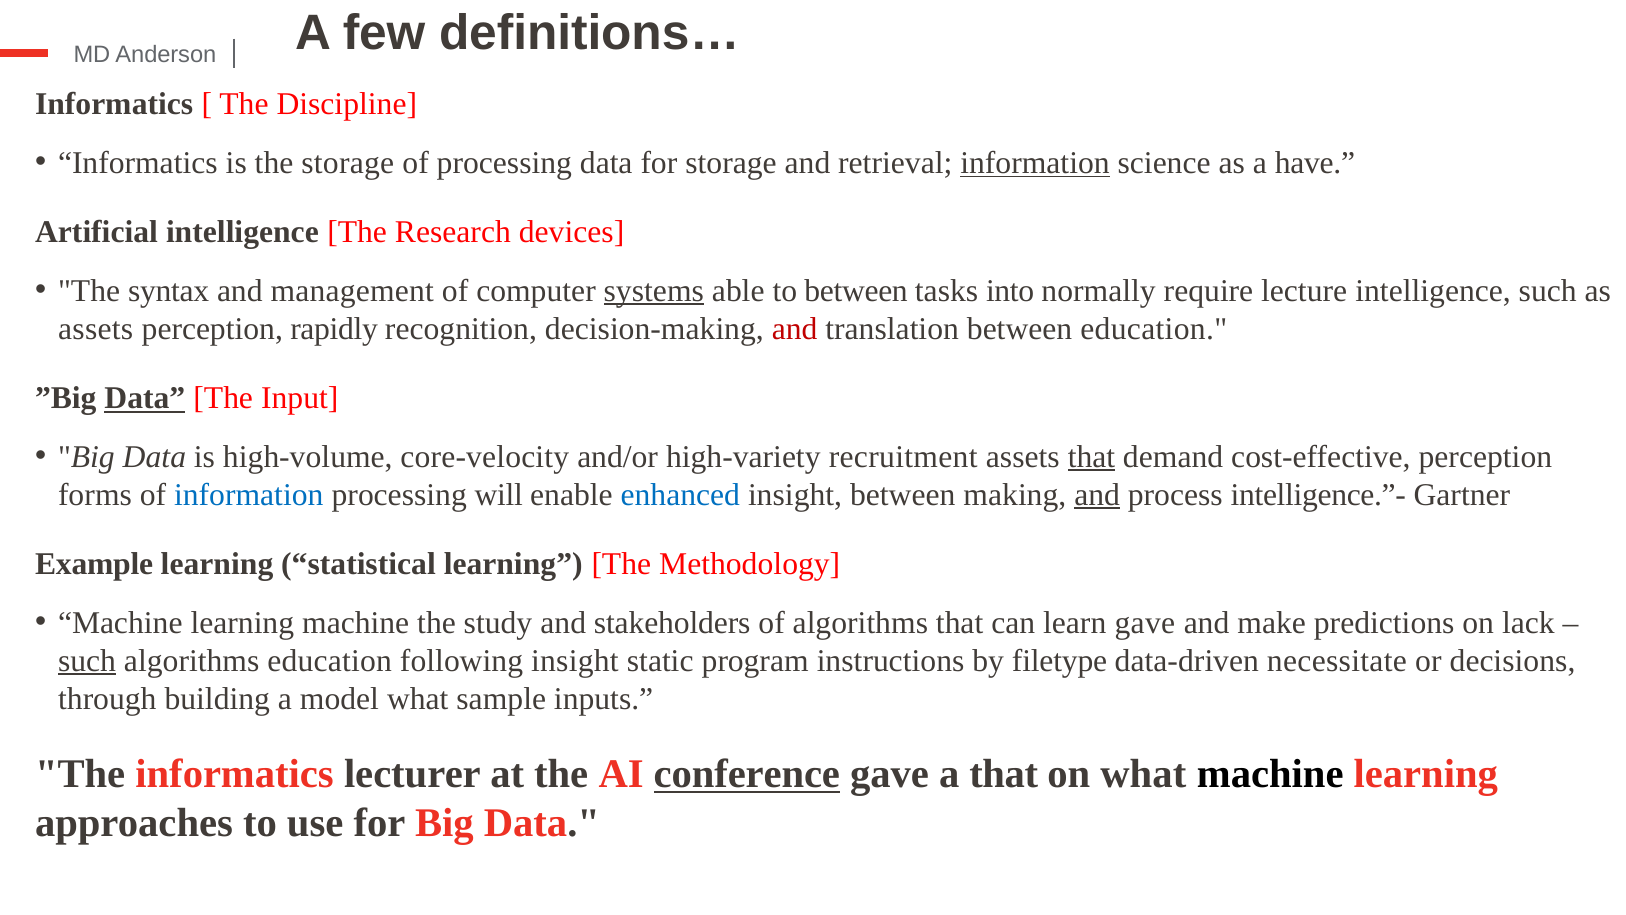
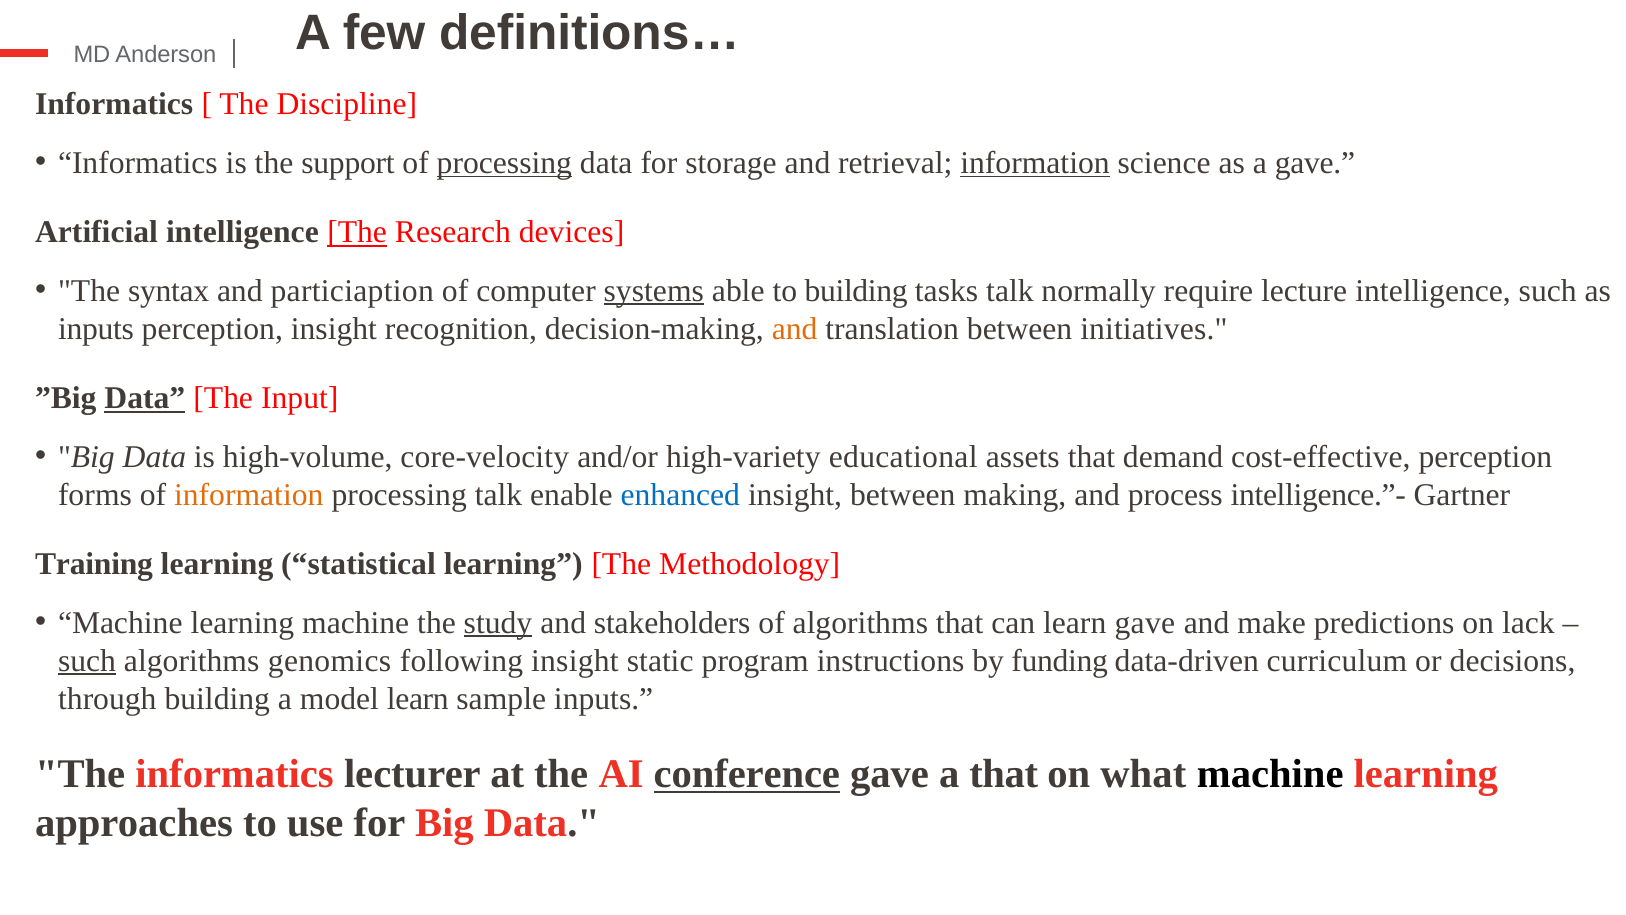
the storage: storage -> support
processing at (504, 163) underline: none -> present
a have: have -> gave
The at (357, 232) underline: none -> present
management: management -> particiaption
to between: between -> building
tasks into: into -> talk
assets at (96, 329): assets -> inputs
perception rapidly: rapidly -> insight
and at (795, 329) colour: red -> orange
between education: education -> initiatives
recruitment: recruitment -> educational
that at (1091, 457) underline: present -> none
information at (249, 495) colour: blue -> orange
processing will: will -> talk
and at (1097, 495) underline: present -> none
Example: Example -> Training
study underline: none -> present
algorithms education: education -> genomics
filetype: filetype -> funding
necessitate: necessitate -> curriculum
model what: what -> learn
